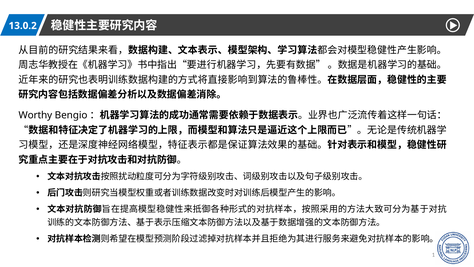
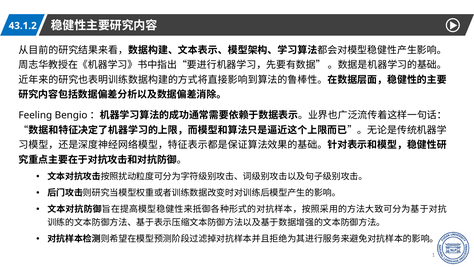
13.0.2: 13.0.2 -> 43.1.2
Worthy: Worthy -> Feeling
